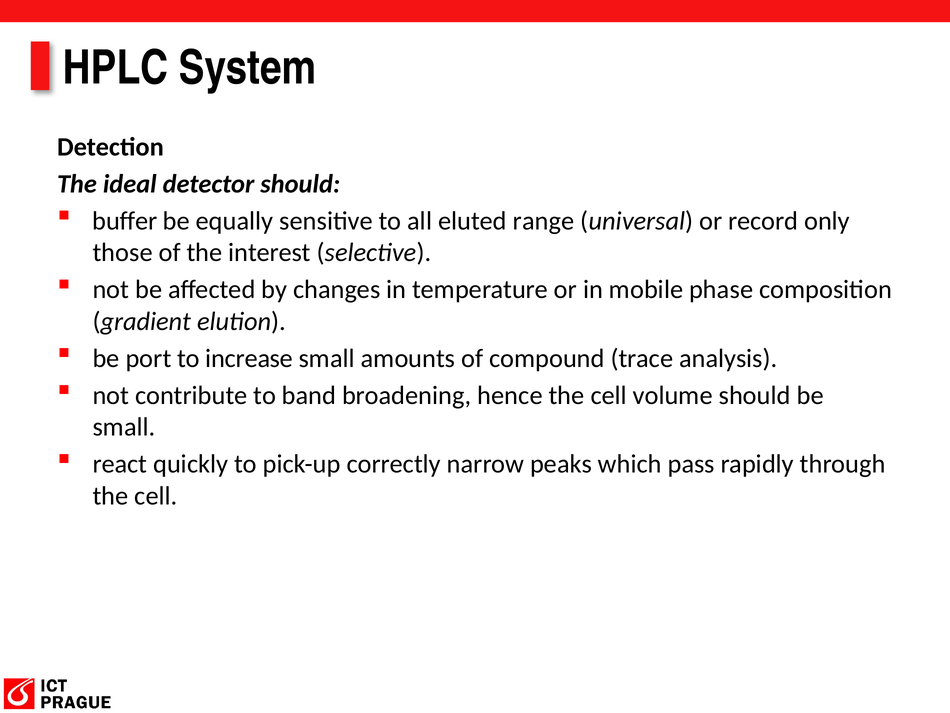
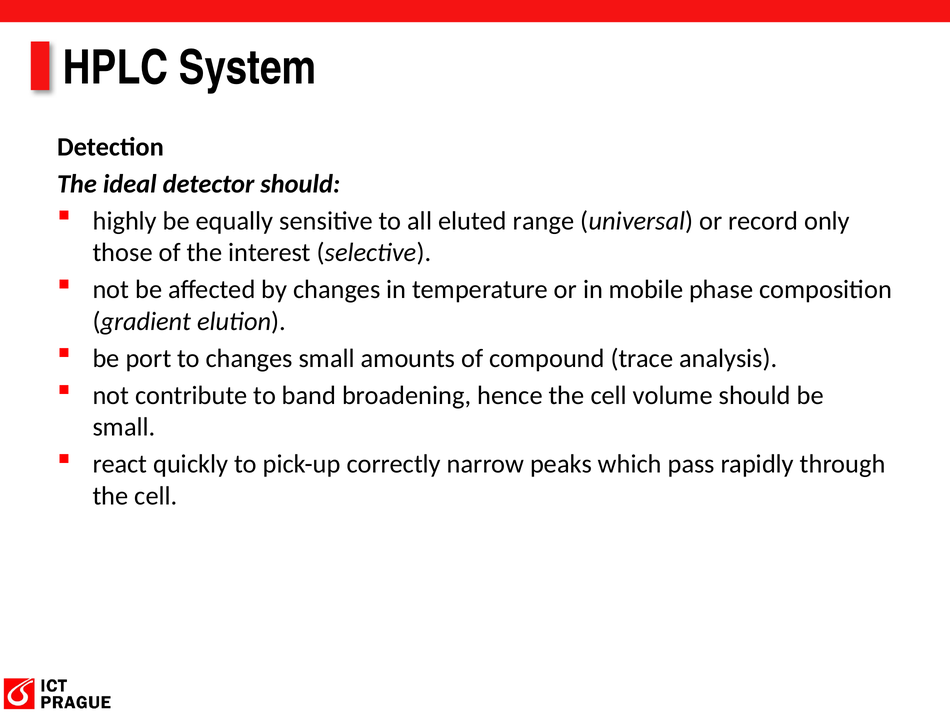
buffer: buffer -> highly
to increase: increase -> changes
